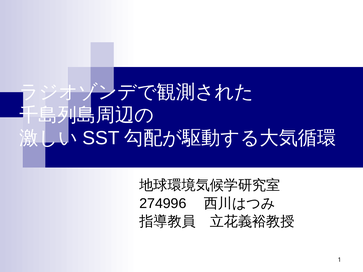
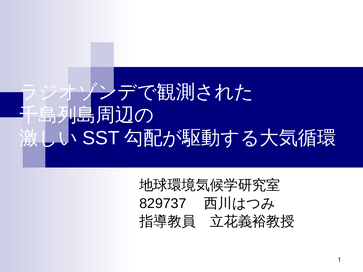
274996: 274996 -> 829737
